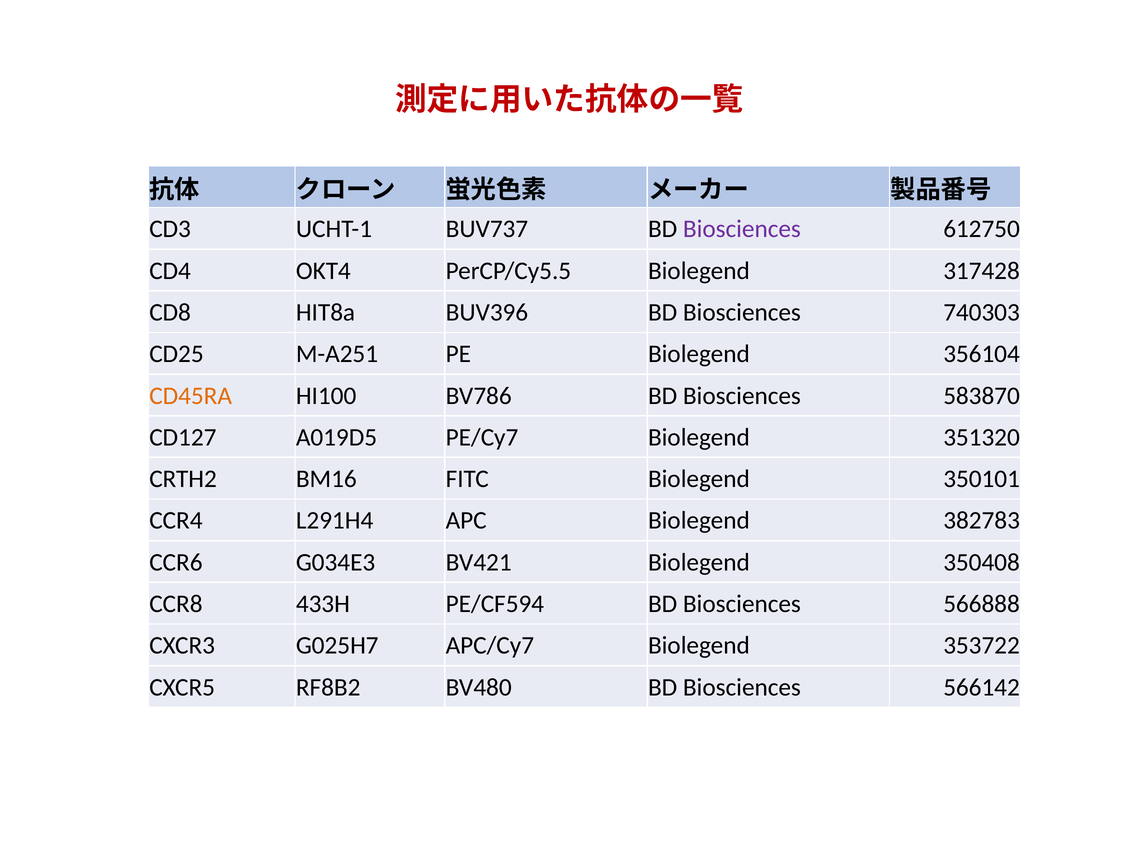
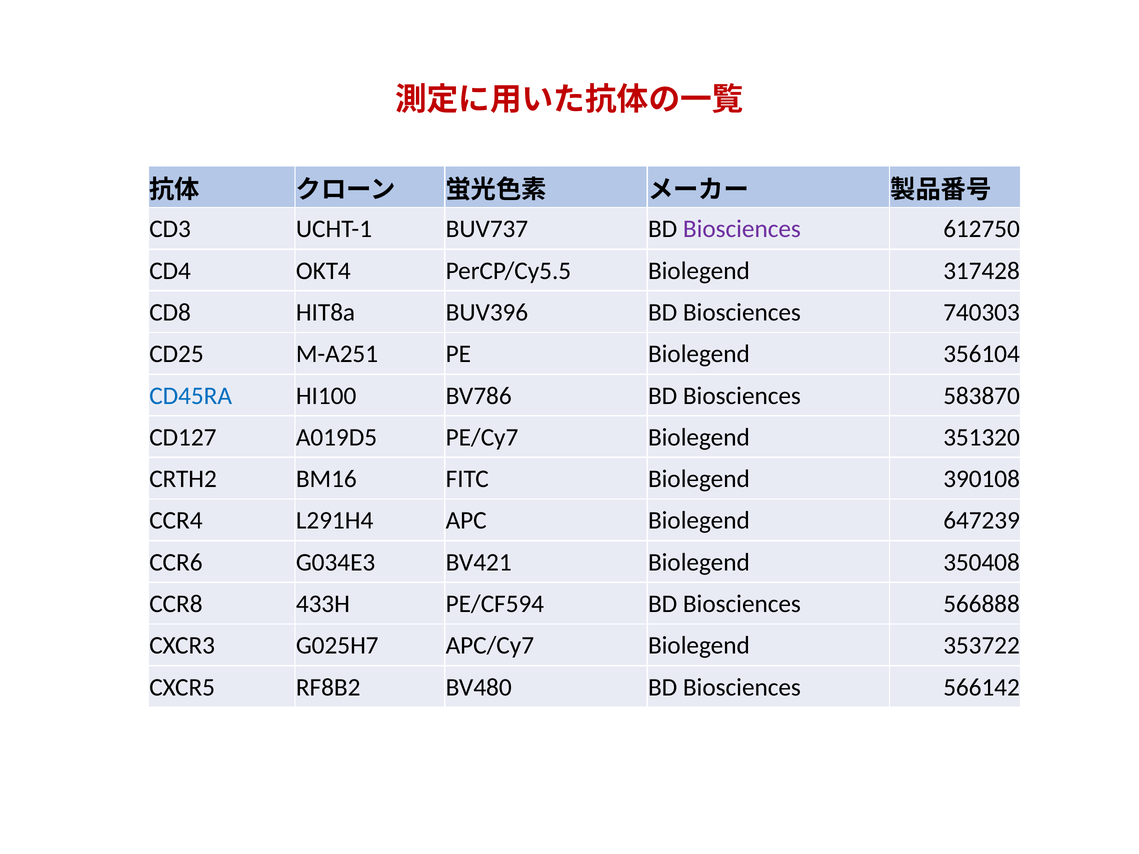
CD45RA colour: orange -> blue
350101: 350101 -> 390108
382783: 382783 -> 647239
